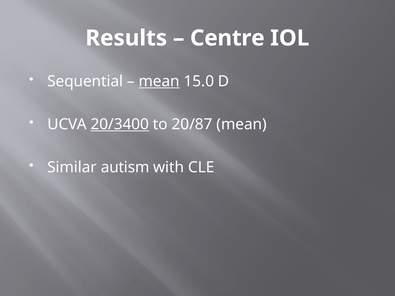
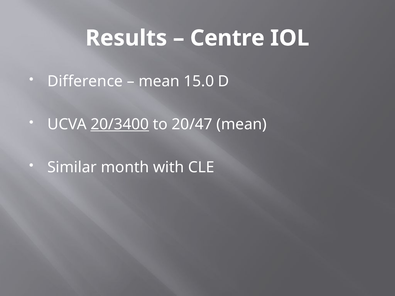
Sequential: Sequential -> Difference
mean at (159, 81) underline: present -> none
20/87: 20/87 -> 20/47
autism: autism -> month
